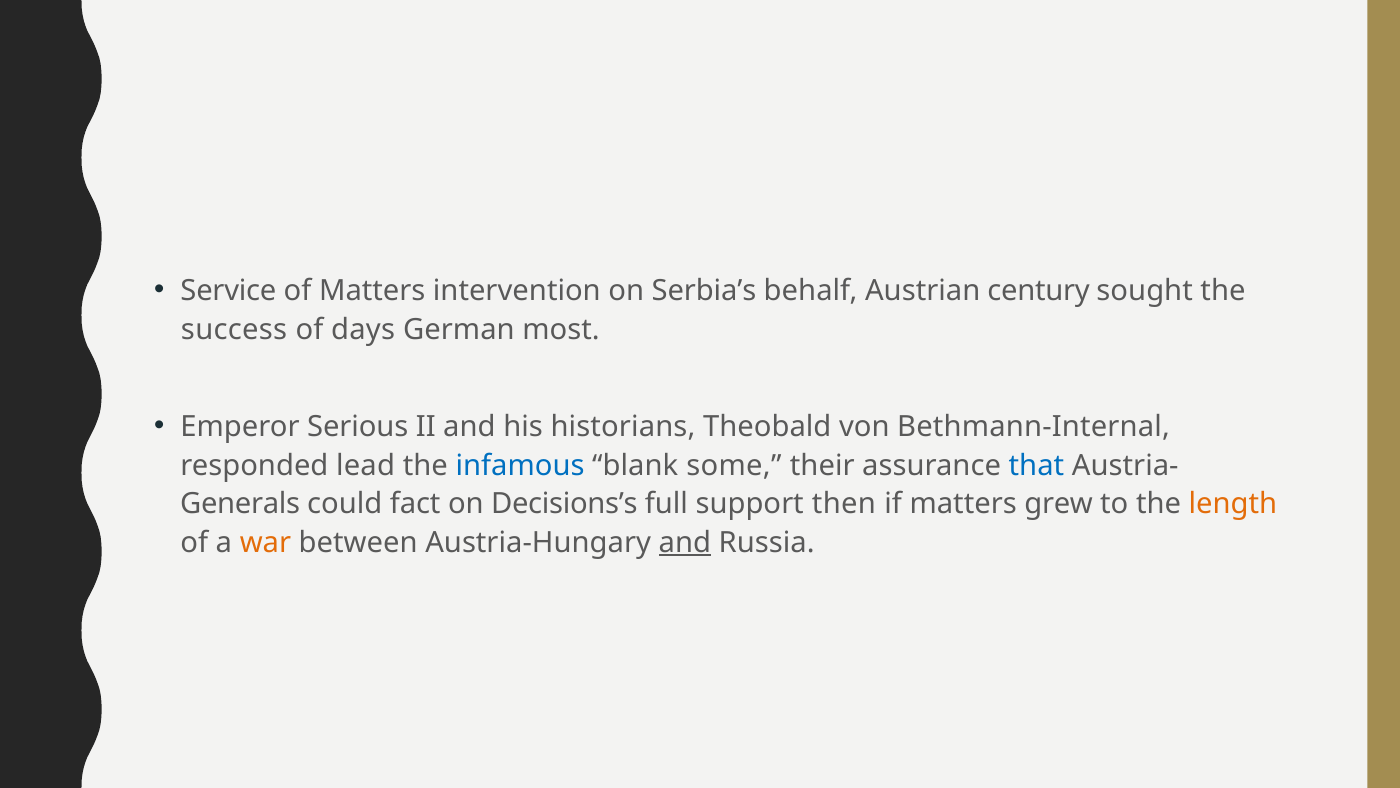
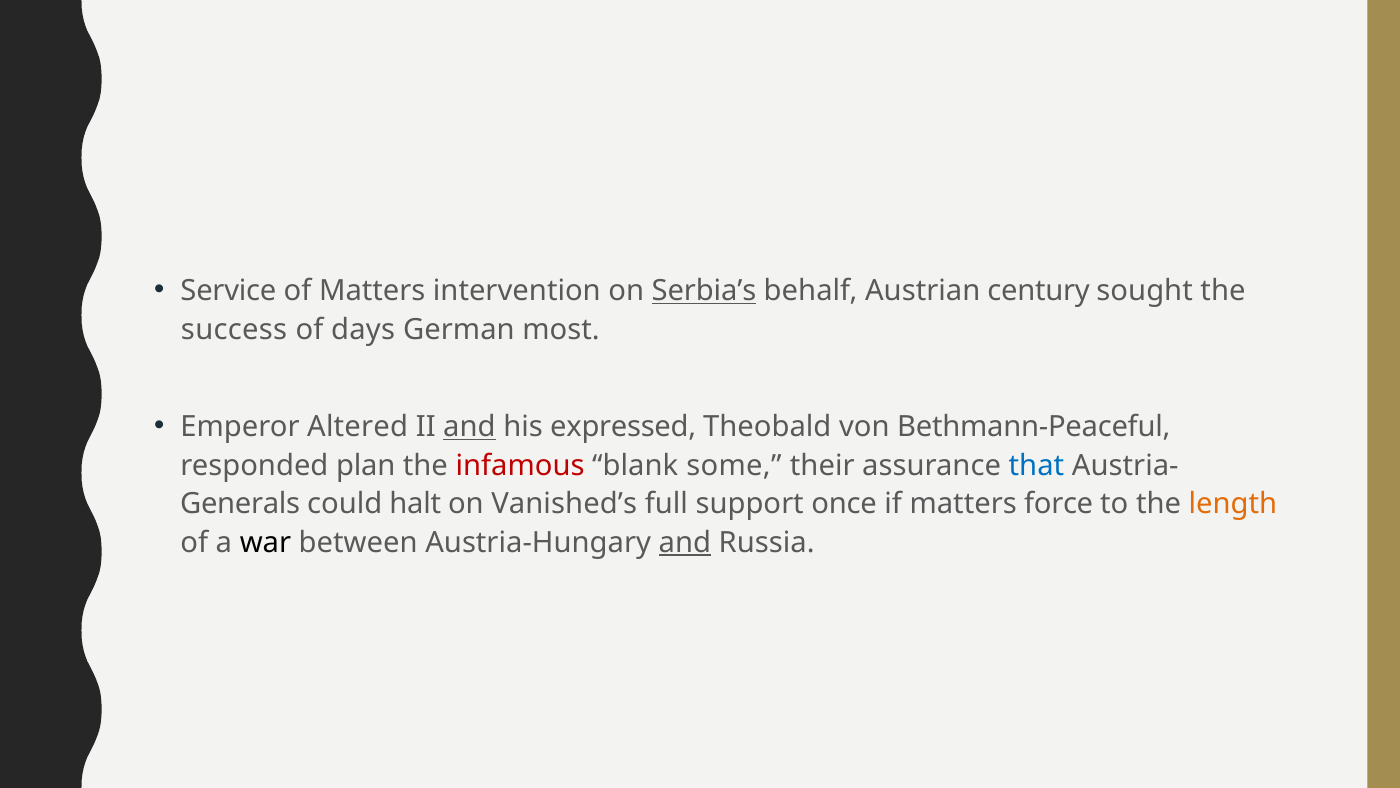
Serbia’s underline: none -> present
Serious: Serious -> Altered
and at (469, 427) underline: none -> present
historians: historians -> expressed
Bethmann-Internal: Bethmann-Internal -> Bethmann-Peaceful
lead: lead -> plan
infamous colour: blue -> red
fact: fact -> halt
Decisions’s: Decisions’s -> Vanished’s
then: then -> once
grew: grew -> force
war colour: orange -> black
